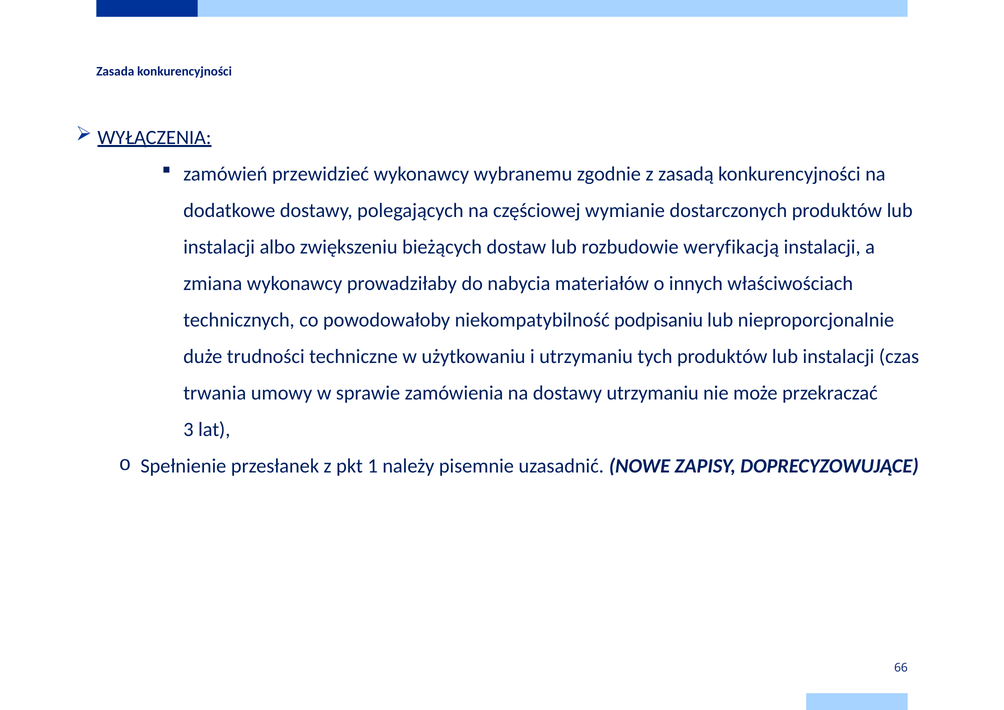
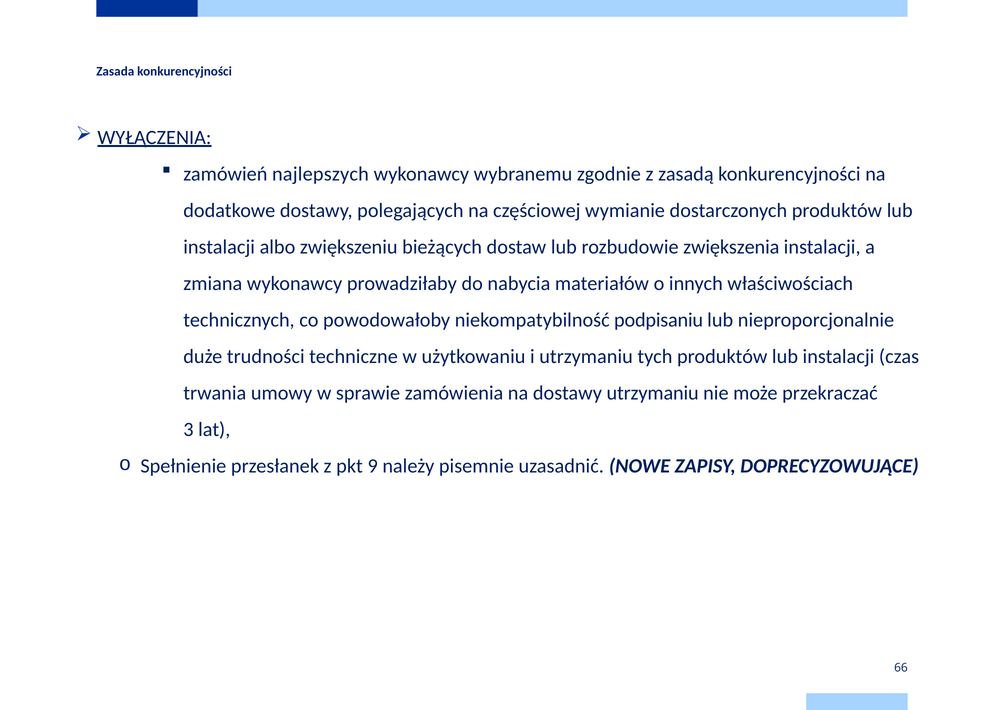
przewidzieć: przewidzieć -> najlepszych
weryfikacją: weryfikacją -> zwiększenia
1: 1 -> 9
